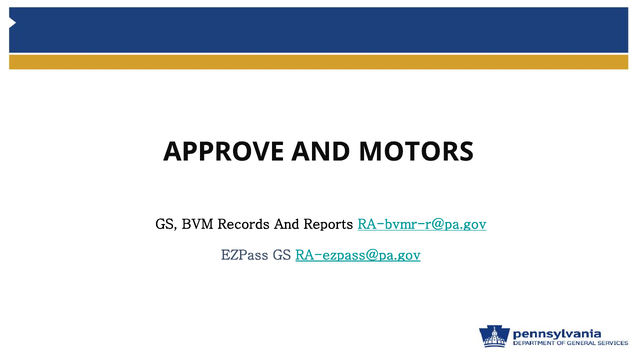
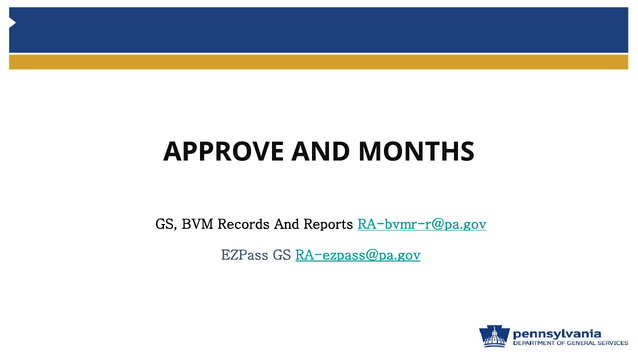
MOTORS: MOTORS -> MONTHS
